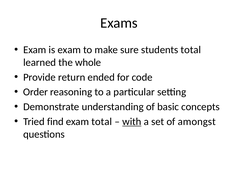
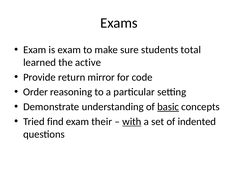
whole: whole -> active
ended: ended -> mirror
basic underline: none -> present
exam total: total -> their
amongst: amongst -> indented
